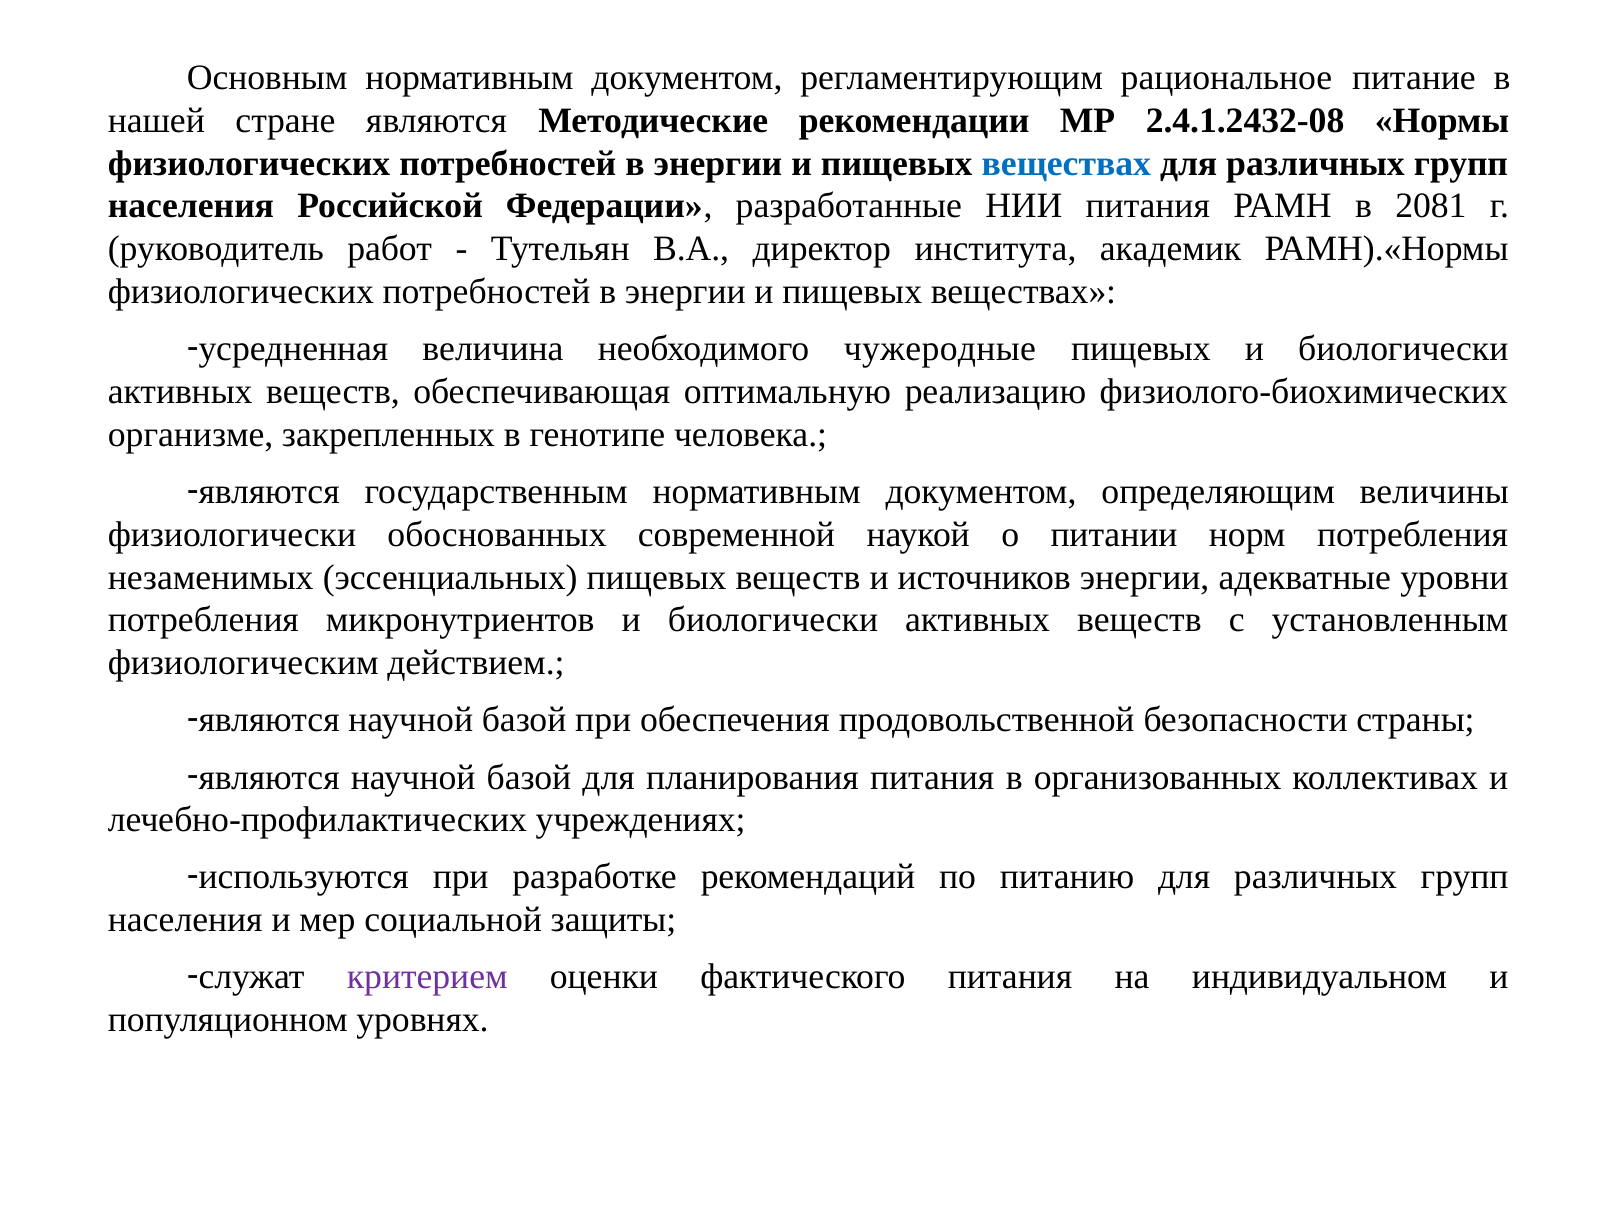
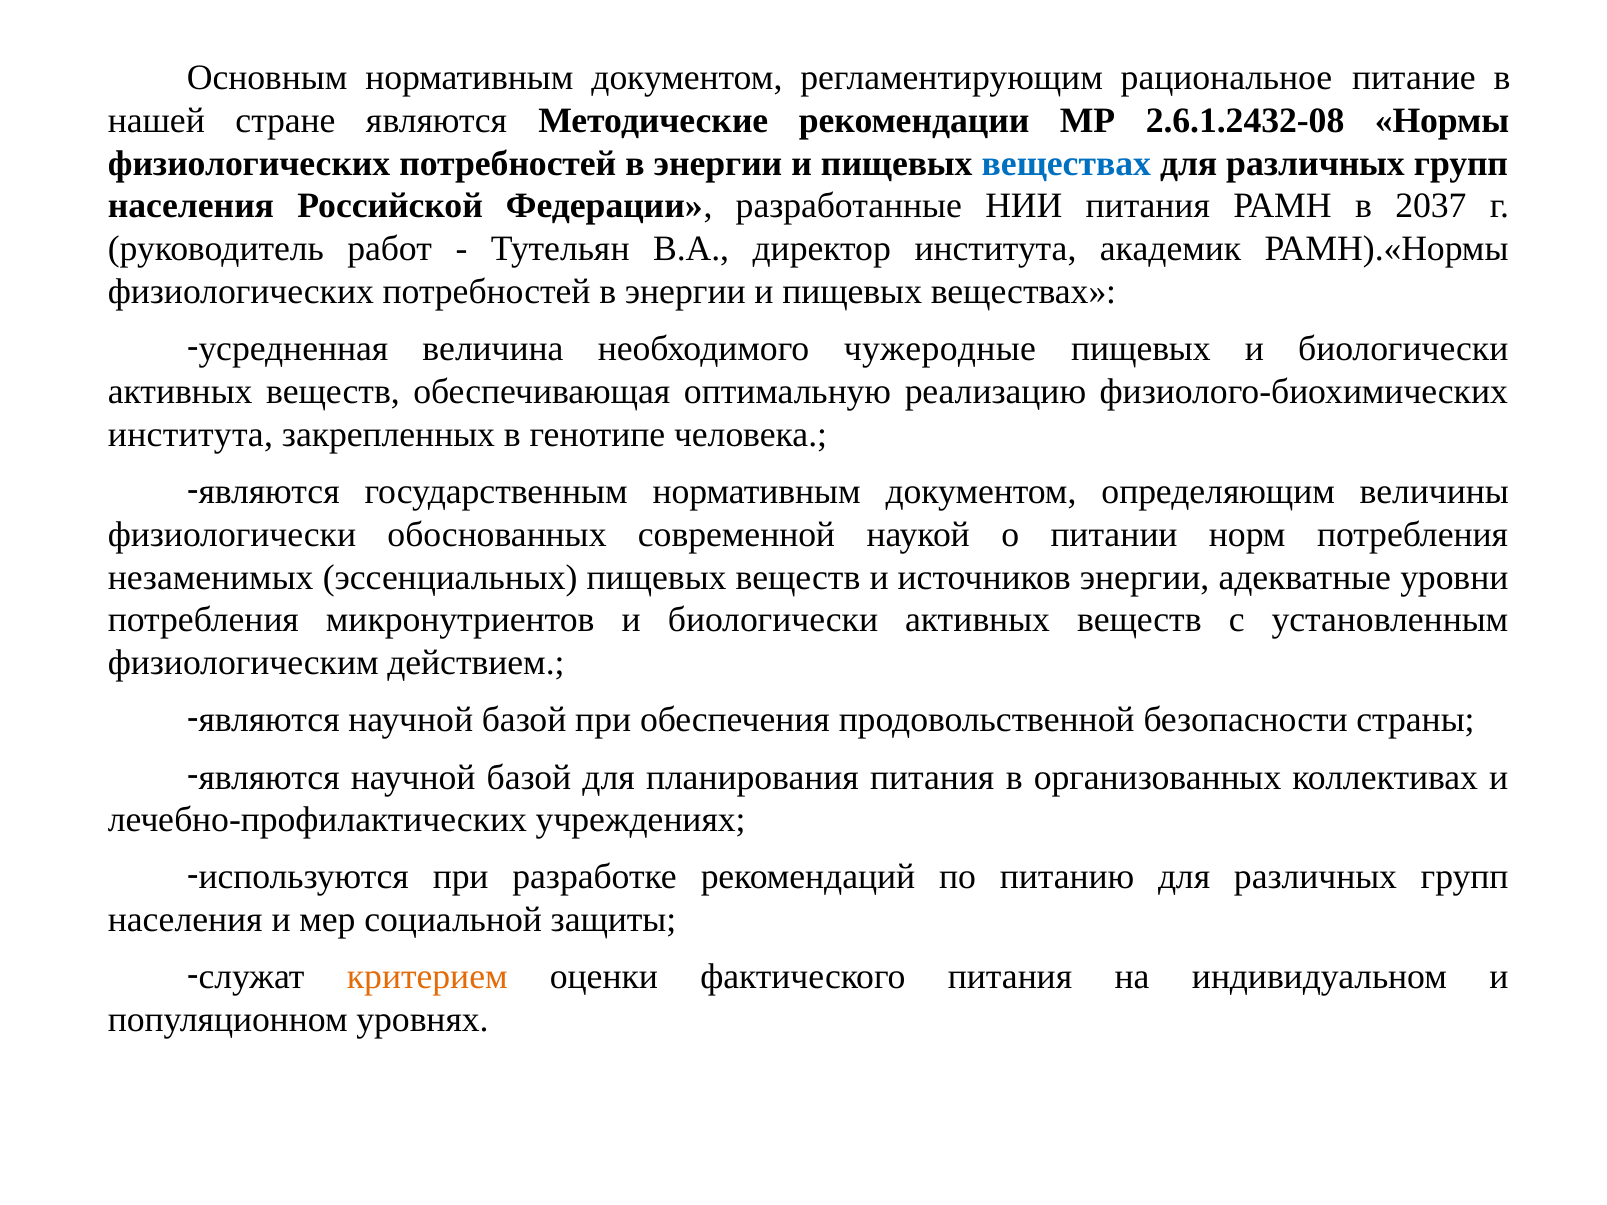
2.4.1.2432-08: 2.4.1.2432-08 -> 2.6.1.2432-08
2081: 2081 -> 2037
организме at (191, 435): организме -> института
критерием colour: purple -> orange
